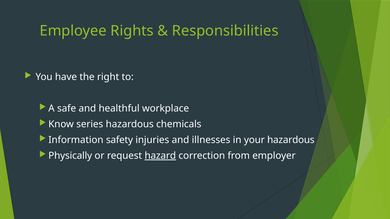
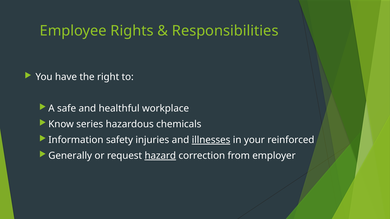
illnesses underline: none -> present
your hazardous: hazardous -> reinforced
Physically: Physically -> Generally
